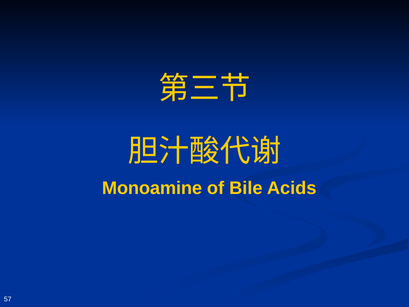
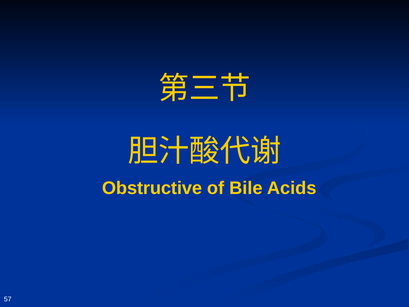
Monoamine: Monoamine -> Obstructive
